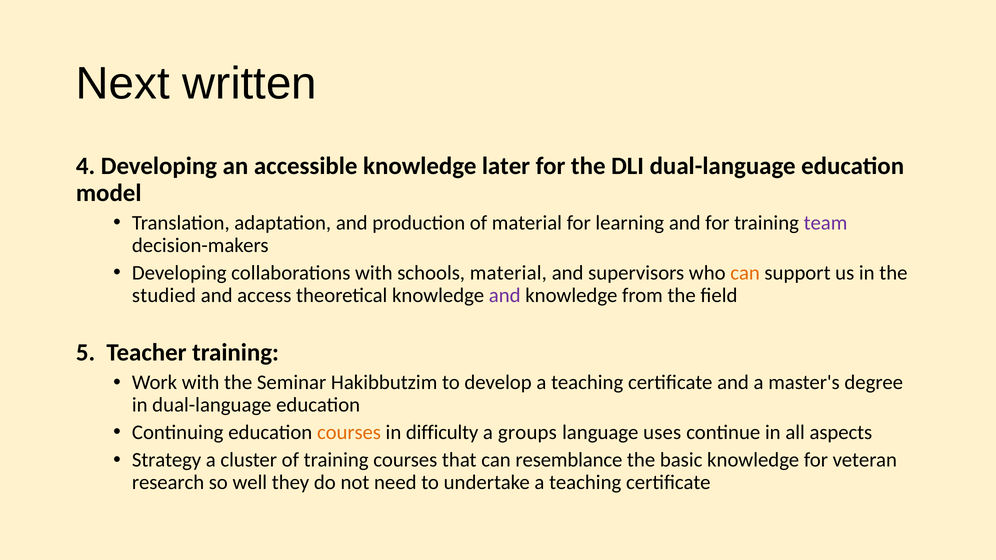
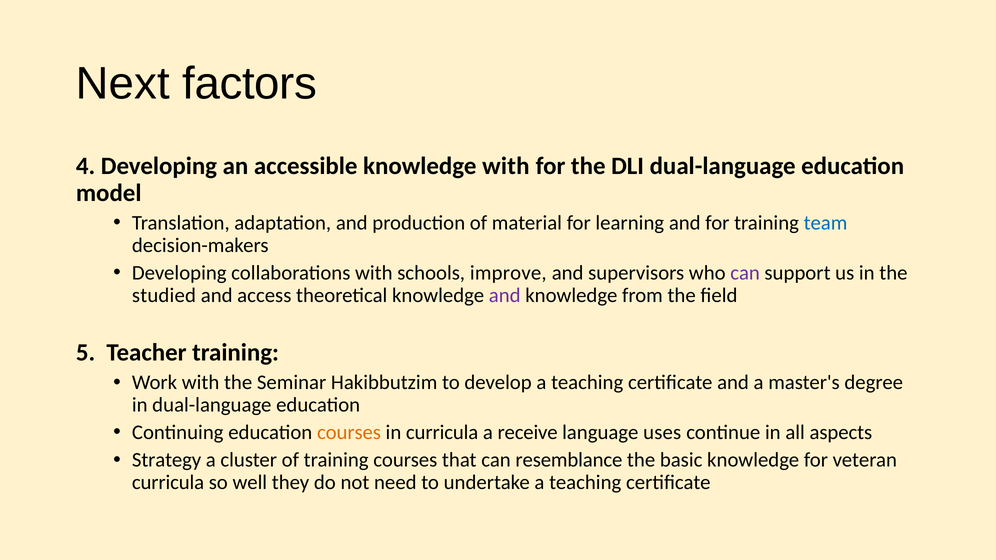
written: written -> factors
knowledge later: later -> with
team colour: purple -> blue
schools material: material -> improve
can at (745, 273) colour: orange -> purple
in difficulty: difficulty -> curricula
groups: groups -> receive
research at (168, 483): research -> curricula
